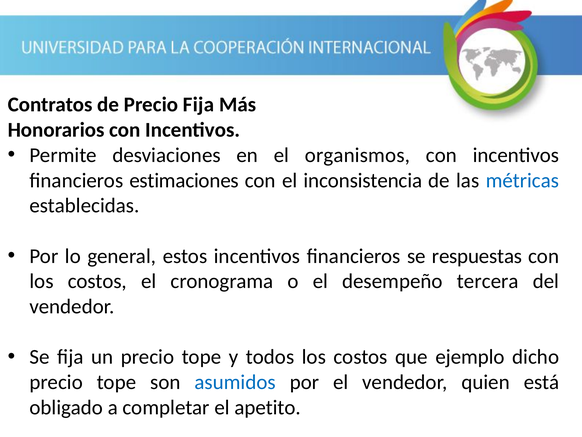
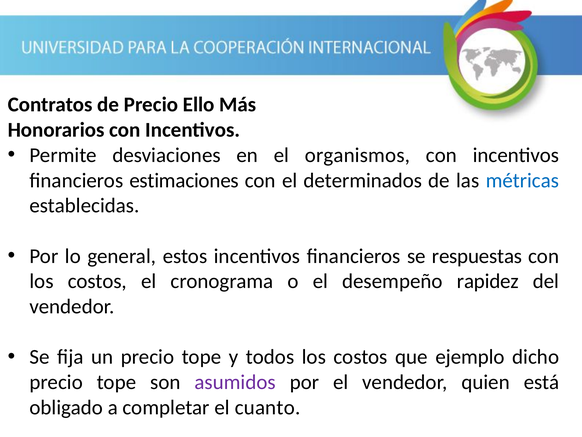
Precio Fija: Fija -> Ello
inconsistencia: inconsistencia -> determinados
tercera: tercera -> rapidez
asumidos colour: blue -> purple
apetito: apetito -> cuanto
